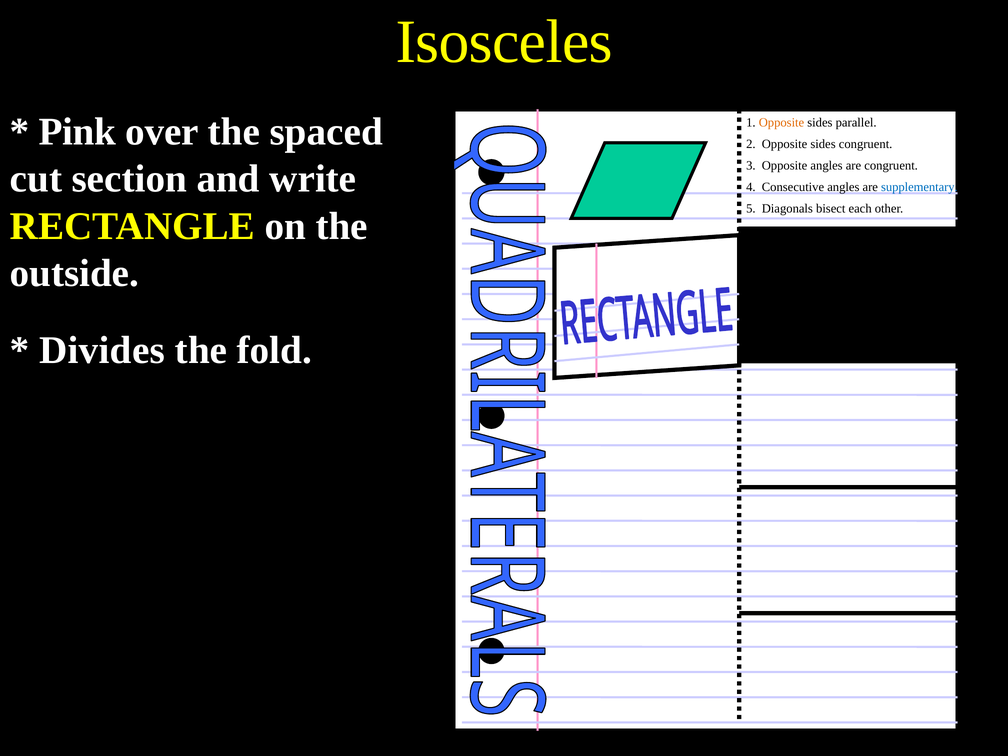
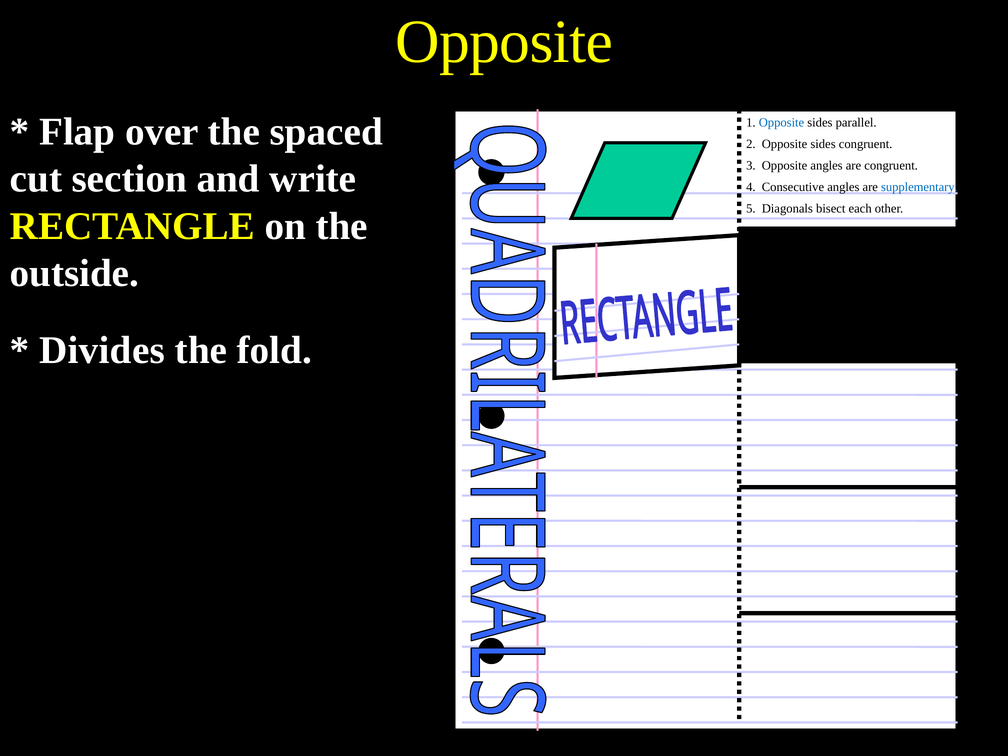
Isosceles at (504, 42): Isosceles -> Opposite
Pink: Pink -> Flap
Opposite at (781, 123) colour: orange -> blue
